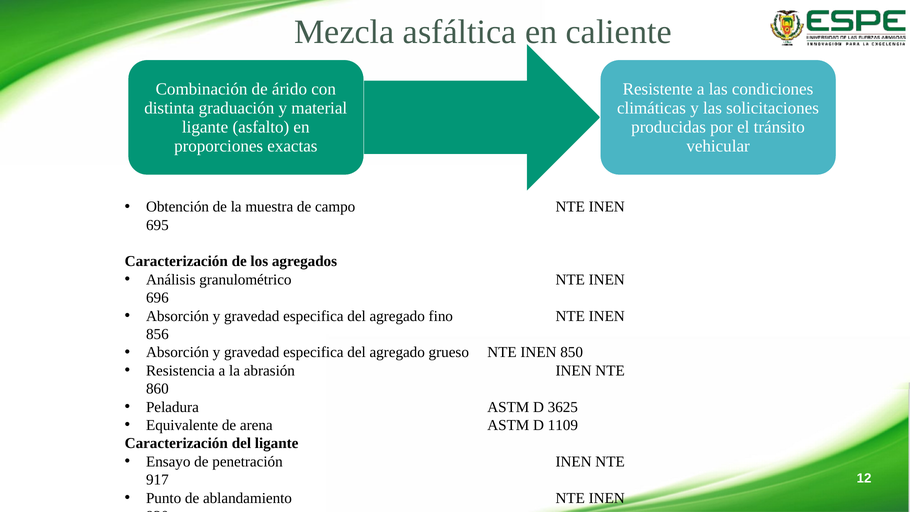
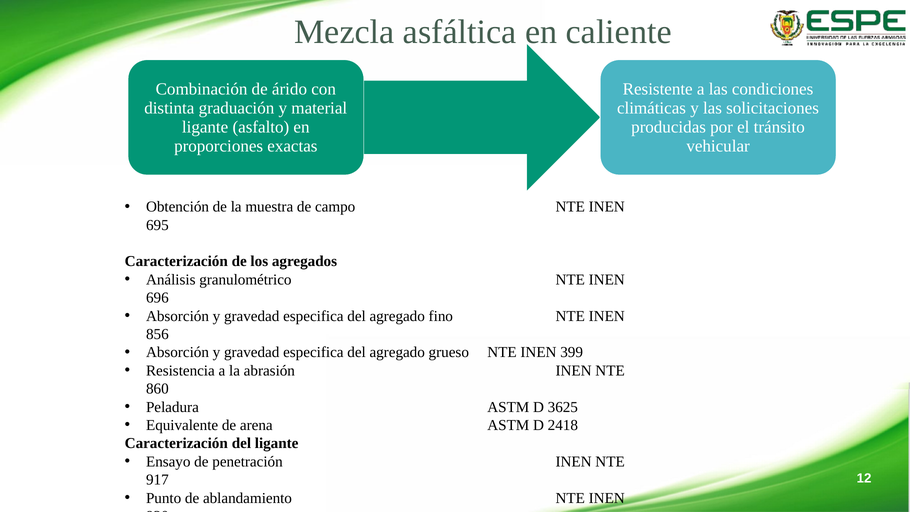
850: 850 -> 399
1109: 1109 -> 2418
